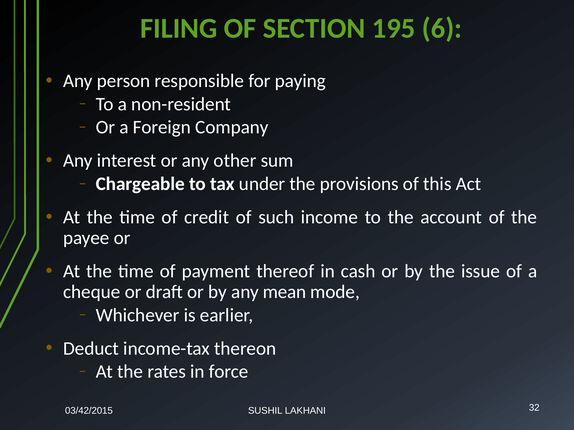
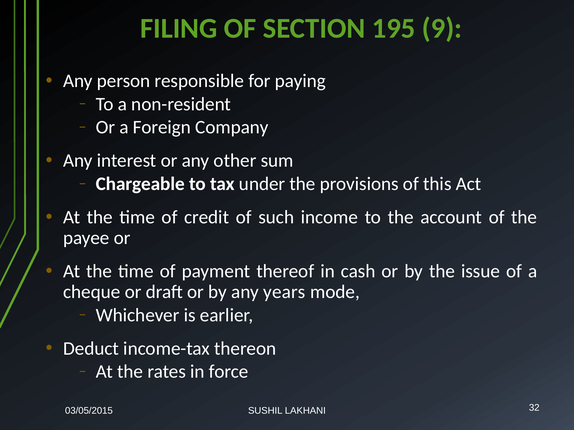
6: 6 -> 9
mean: mean -> years
03/42/2015: 03/42/2015 -> 03/05/2015
